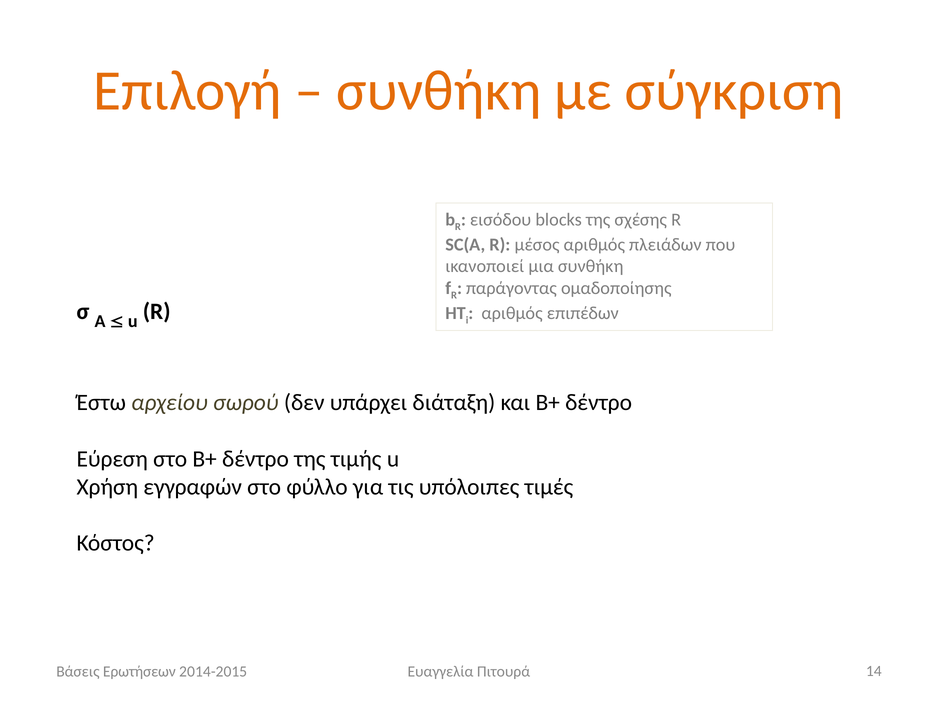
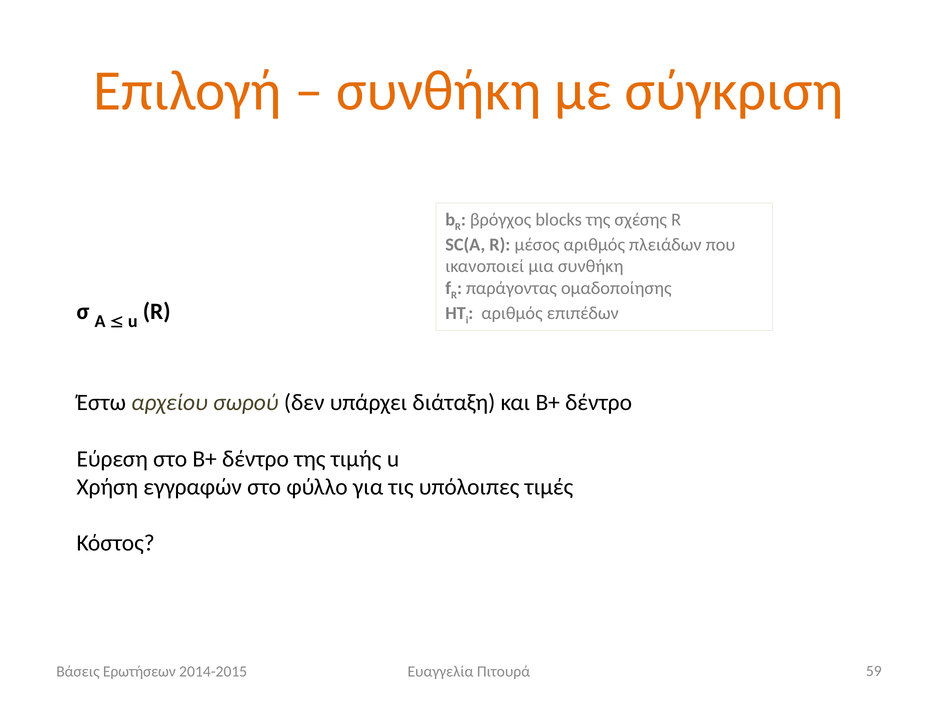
εισόδου: εισόδου -> βρόγχος
14: 14 -> 59
